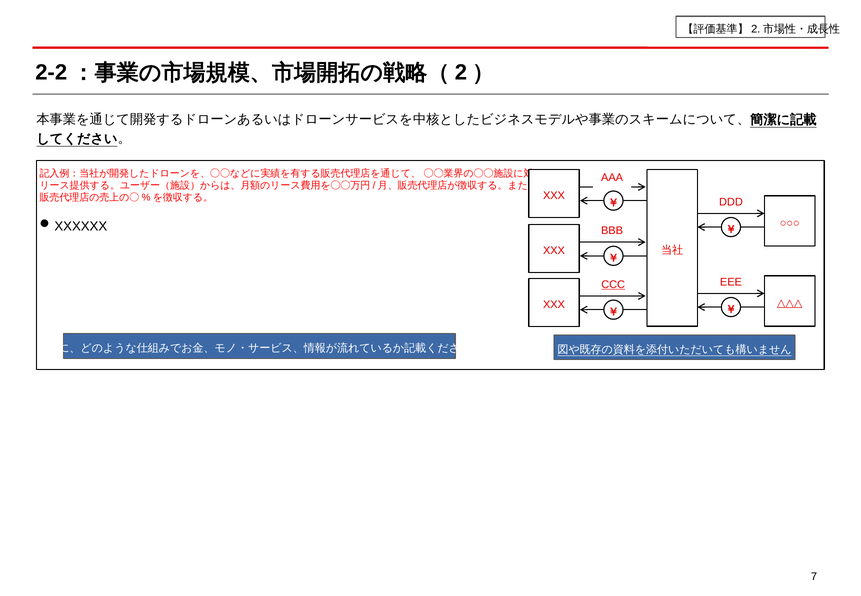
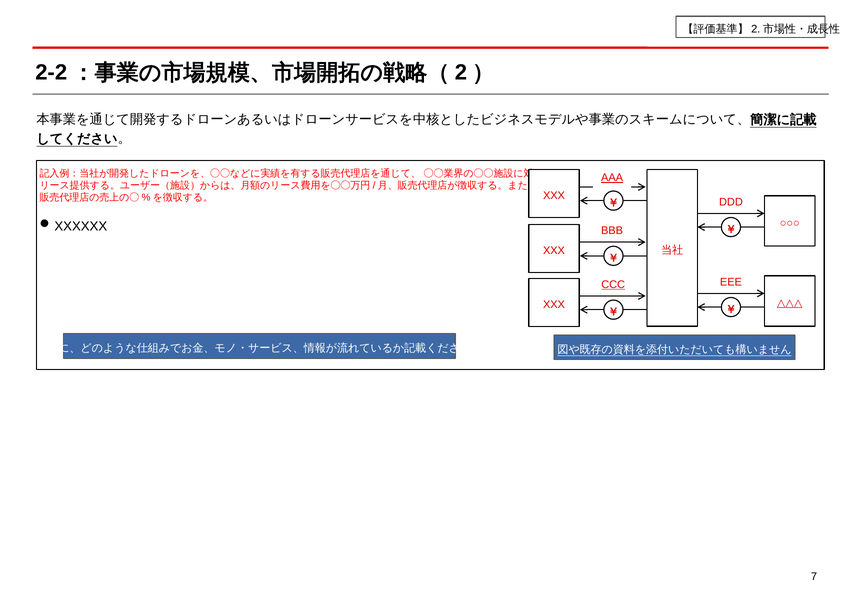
AAA underline: none -> present
